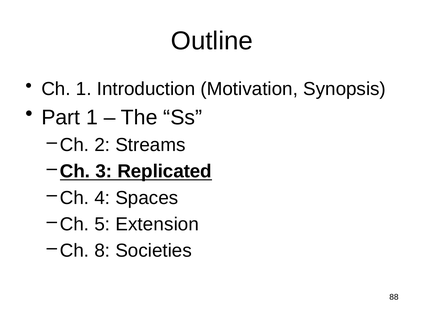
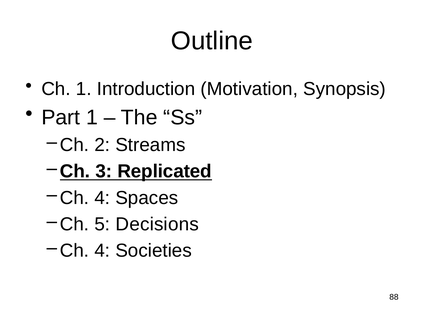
Extension: Extension -> Decisions
8 at (102, 251): 8 -> 4
